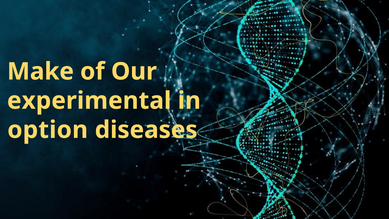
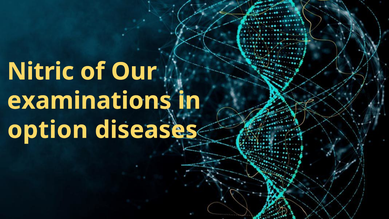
Make: Make -> Nitric
experimental: experimental -> examinations
